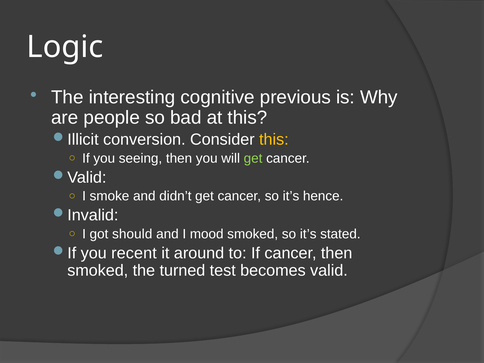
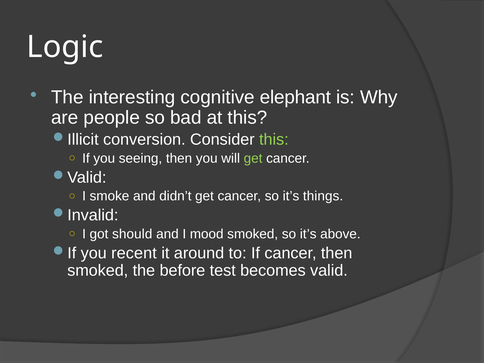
previous: previous -> elephant
this at (274, 140) colour: yellow -> light green
hence: hence -> things
stated: stated -> above
turned: turned -> before
